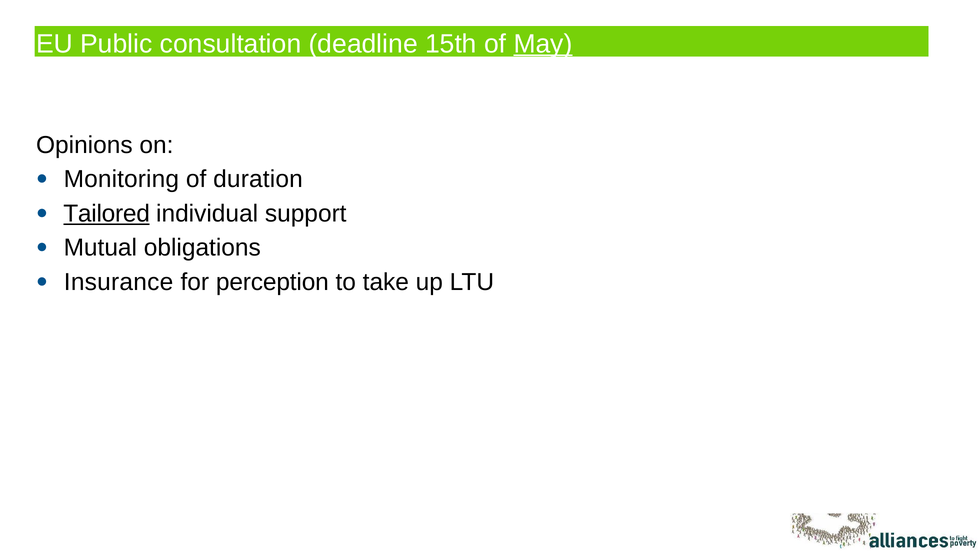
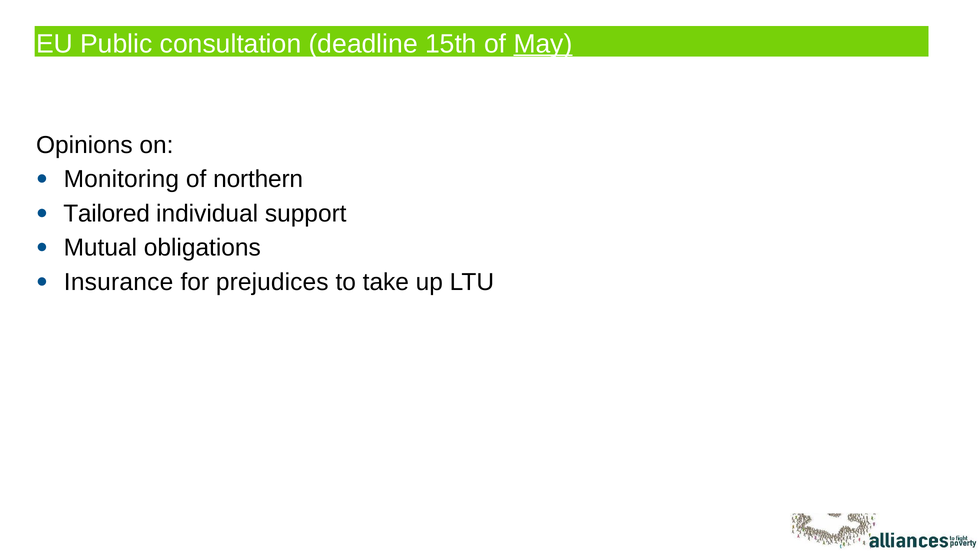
duration: duration -> northern
Tailored underline: present -> none
perception: perception -> prejudices
